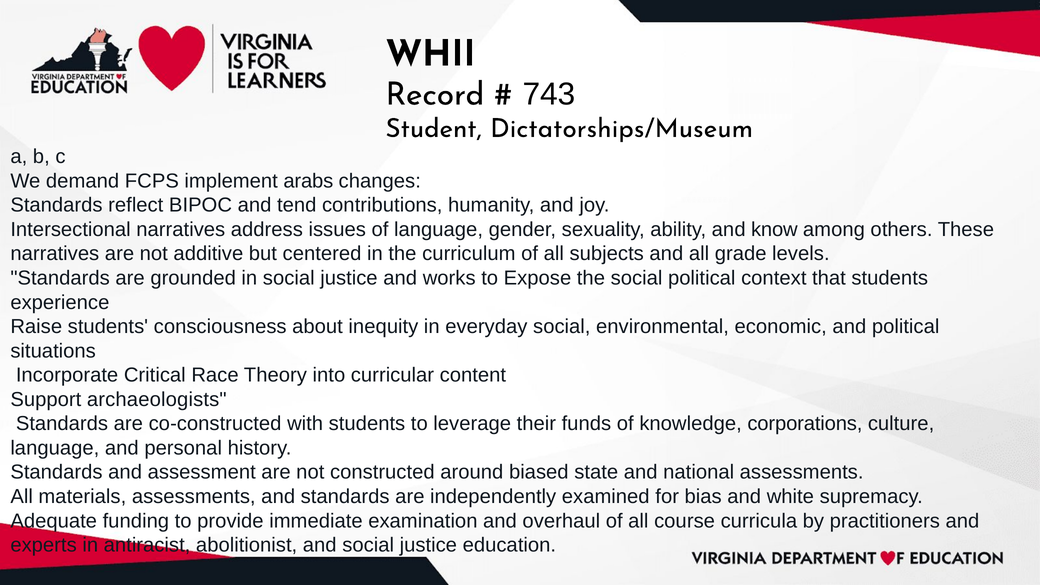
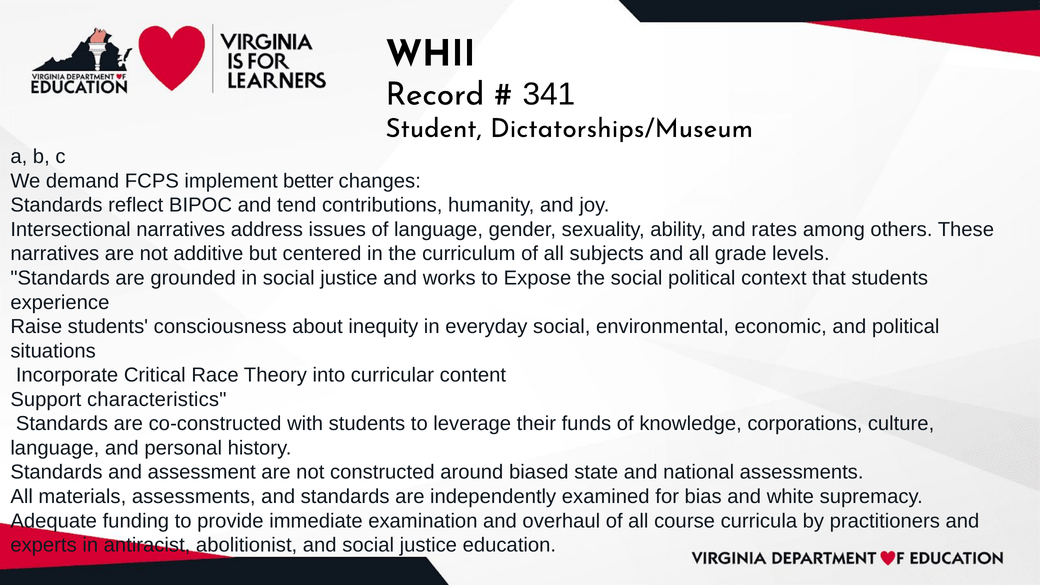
743: 743 -> 341
arabs: arabs -> better
know: know -> rates
archaeologists: archaeologists -> characteristics
